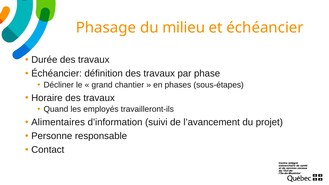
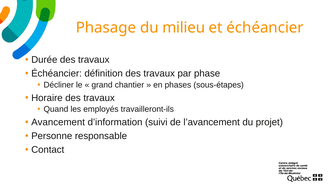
Alimentaires: Alimentaires -> Avancement
